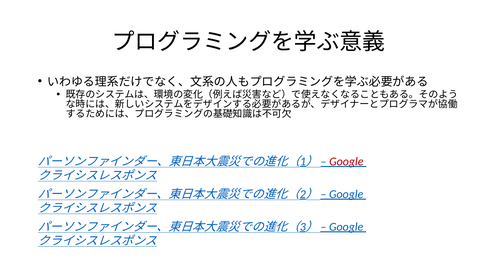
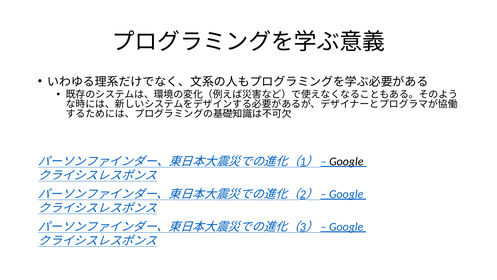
Google at (346, 161) colour: red -> black
